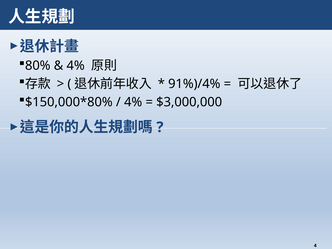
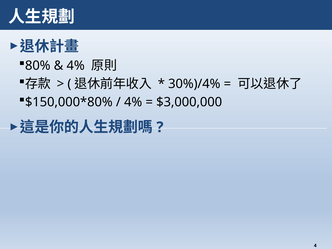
91%)/4%: 91%)/4% -> 30%)/4%
